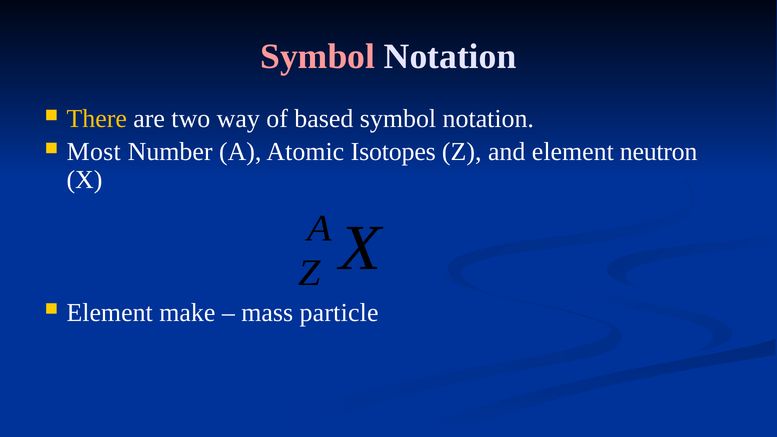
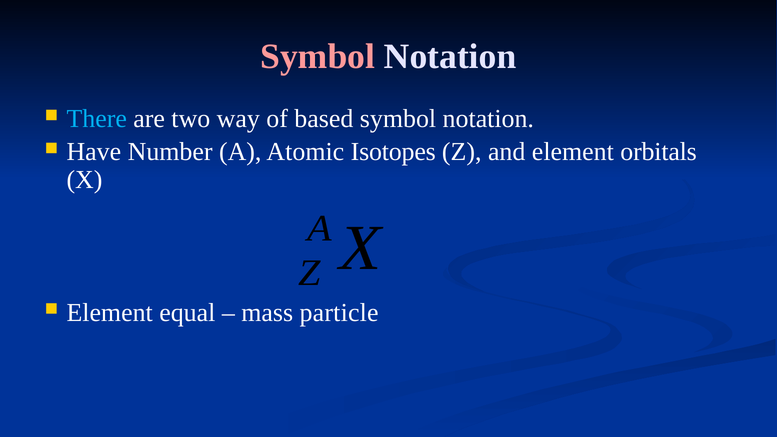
There colour: yellow -> light blue
Most: Most -> Have
neutron: neutron -> orbitals
make: make -> equal
